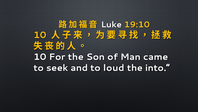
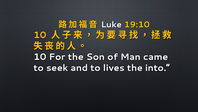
loud: loud -> lives
